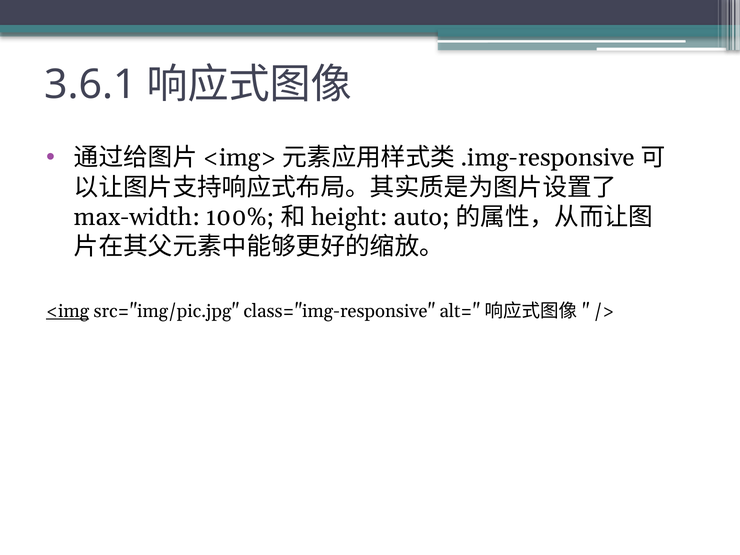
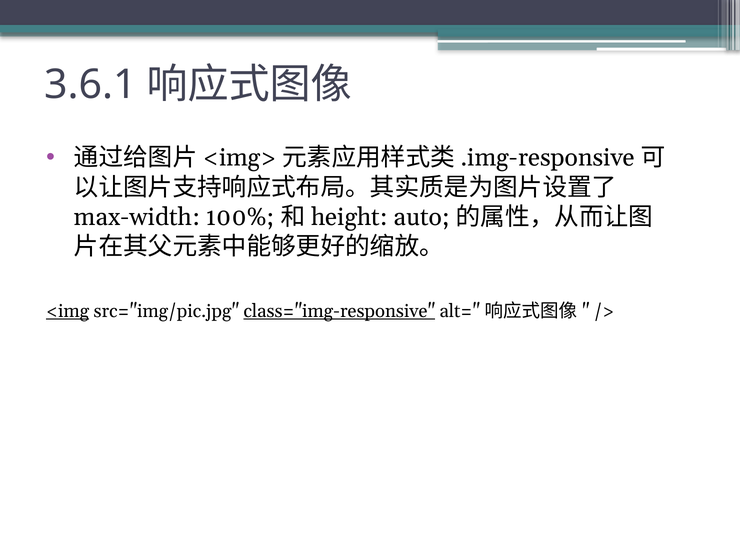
class="img-responsive underline: none -> present
